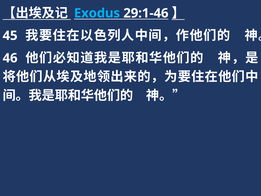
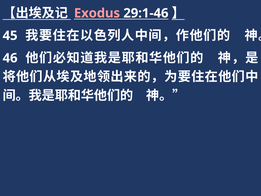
Exodus colour: light blue -> pink
